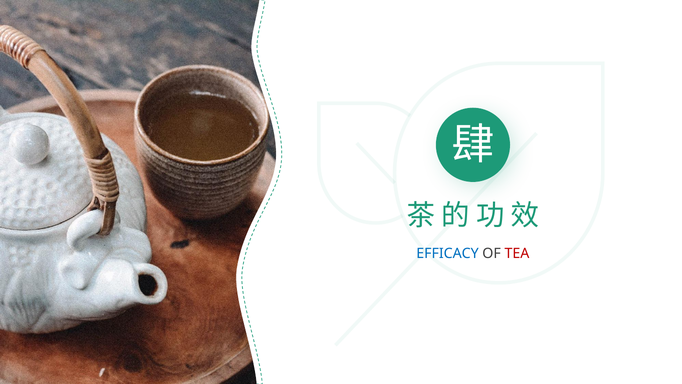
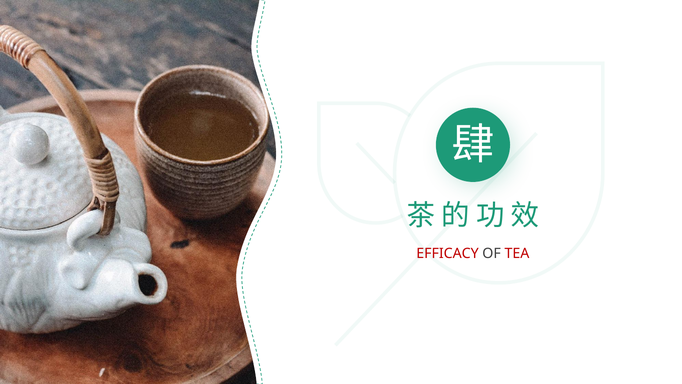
EFFICACY colour: blue -> red
